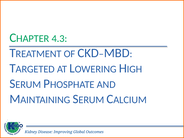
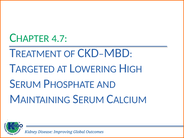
4.3: 4.3 -> 4.7
